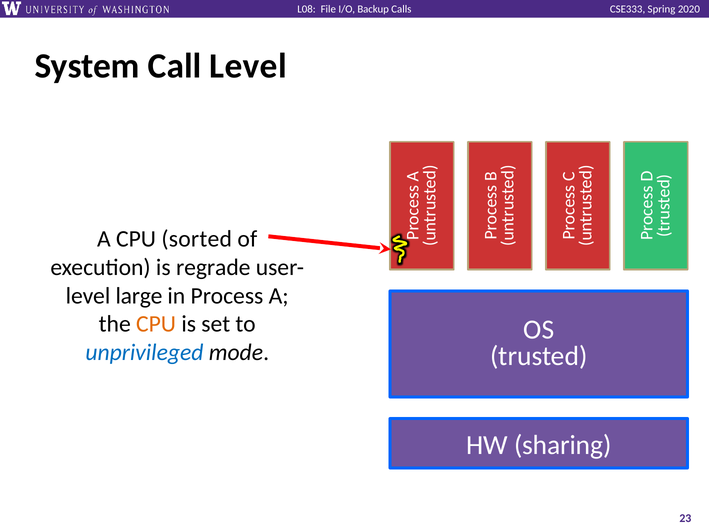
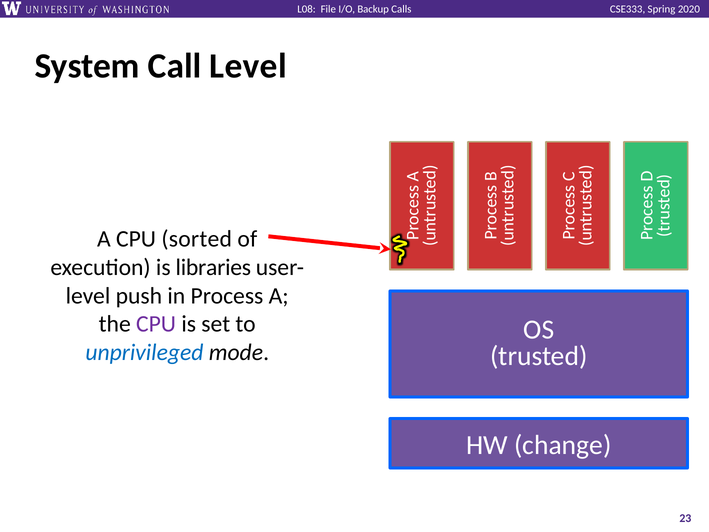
regrade: regrade -> libraries
large: large -> push
CPU at (156, 324) colour: orange -> purple
sharing: sharing -> change
